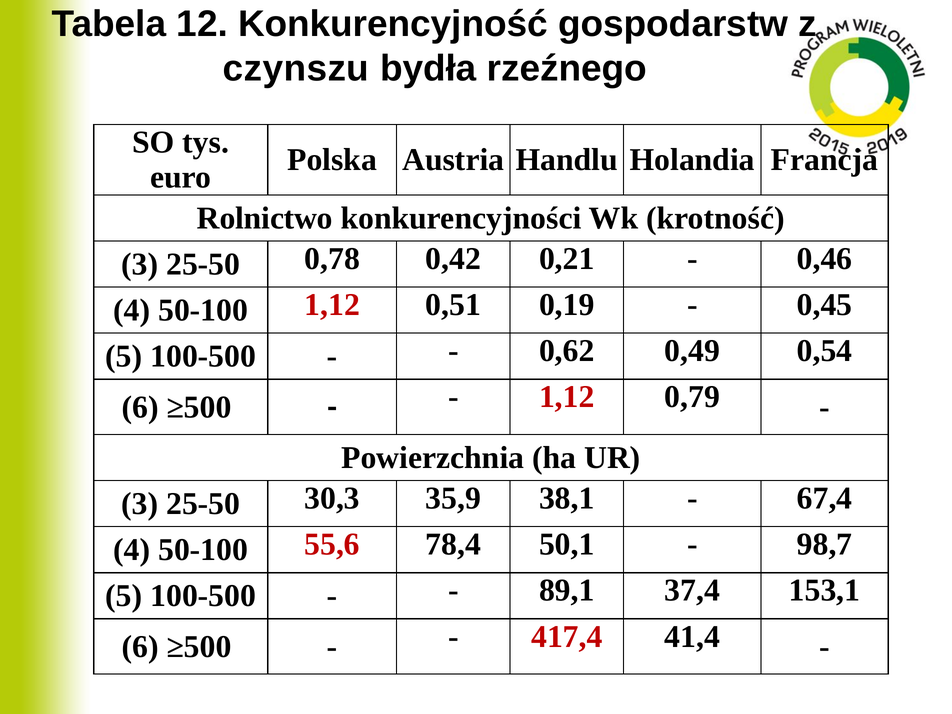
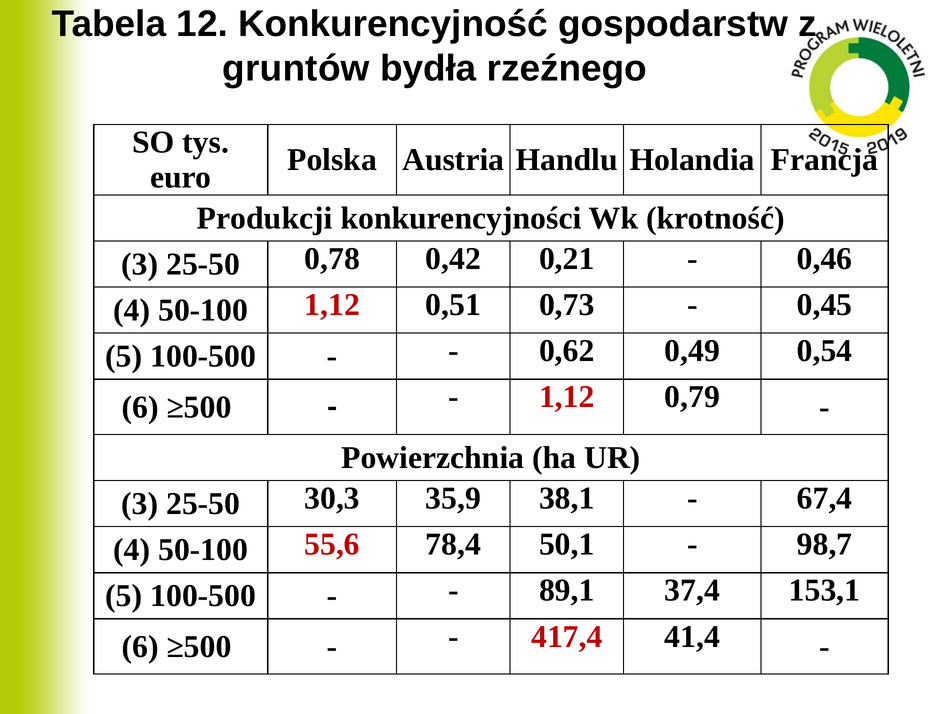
czynszu: czynszu -> gruntów
Rolnictwo: Rolnictwo -> Produkcji
0,19: 0,19 -> 0,73
